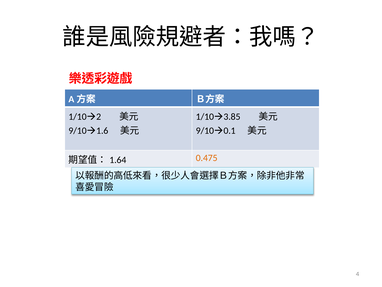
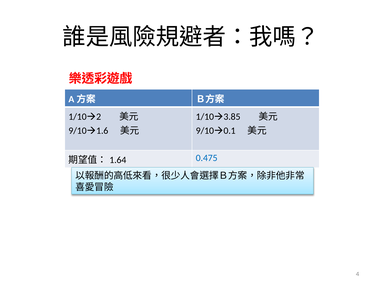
0.475 colour: orange -> blue
